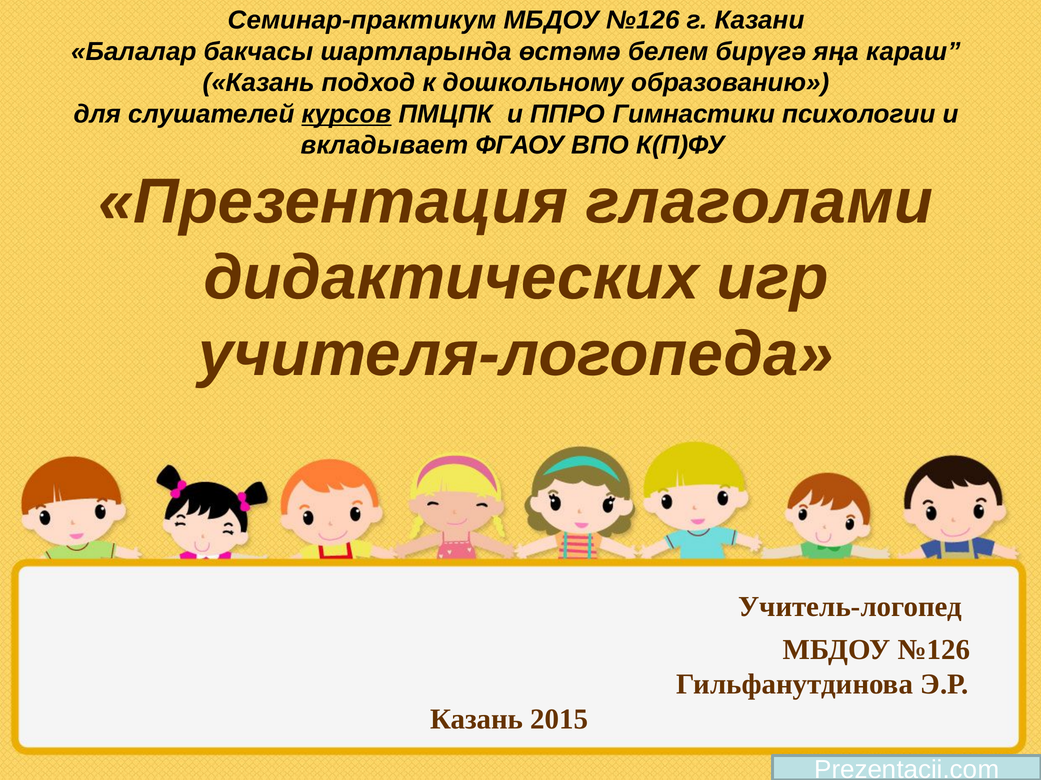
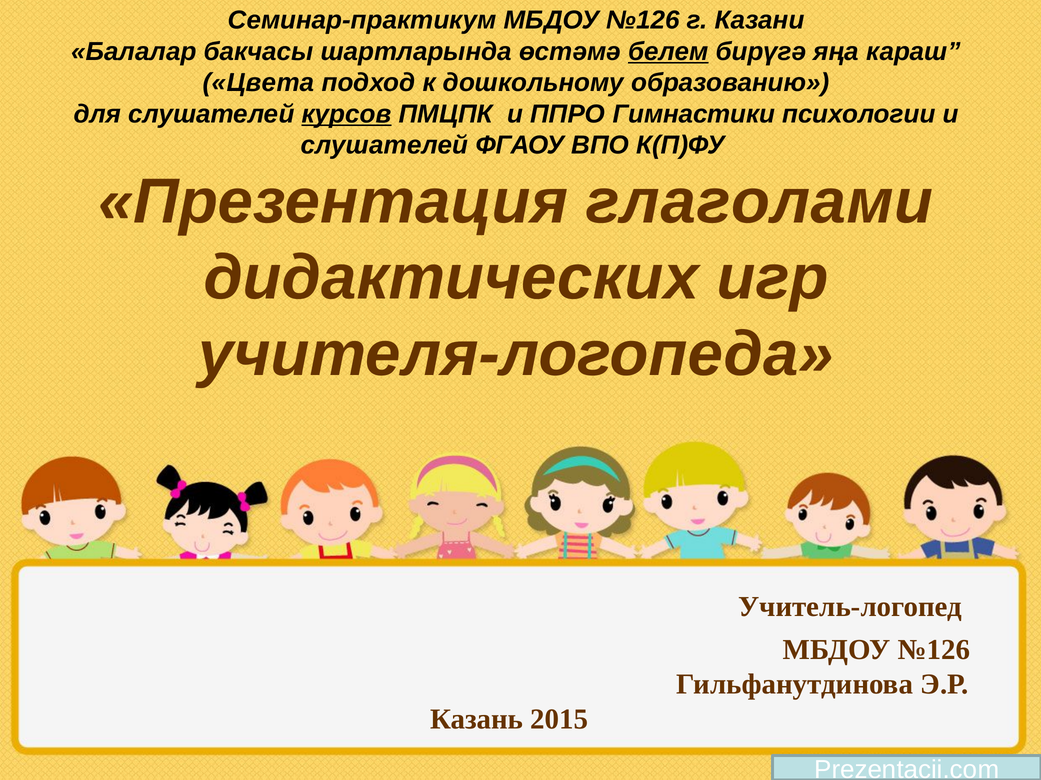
белем underline: none -> present
Казань at (259, 83): Казань -> Цвета
вкладывает at (384, 145): вкладывает -> слушателей
